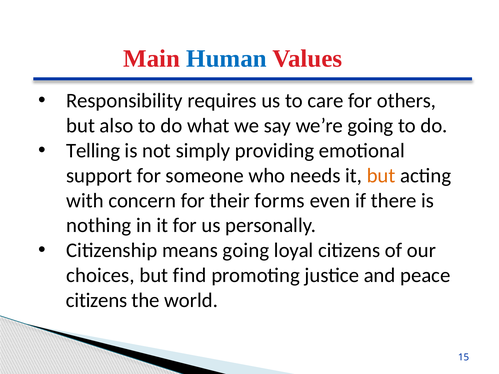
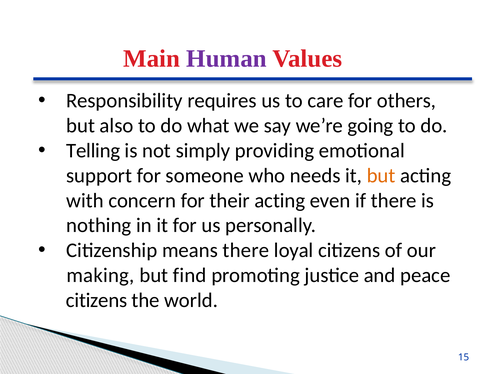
Human colour: blue -> purple
their forms: forms -> acting
means going: going -> there
choices: choices -> making
